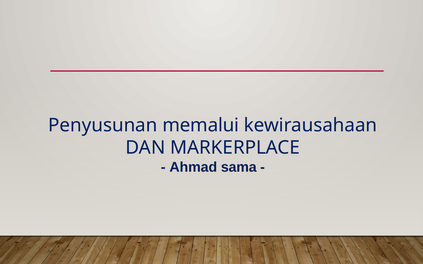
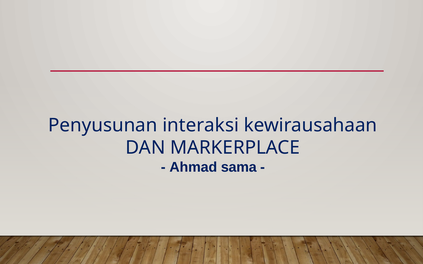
memalui: memalui -> interaksi
